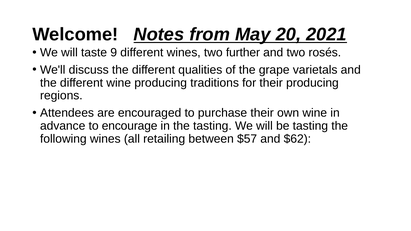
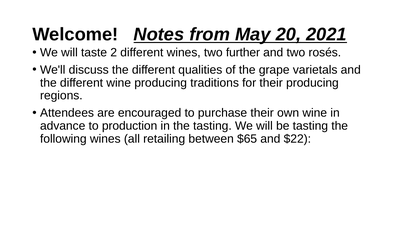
9: 9 -> 2
encourage: encourage -> production
$57: $57 -> $65
$62: $62 -> $22
